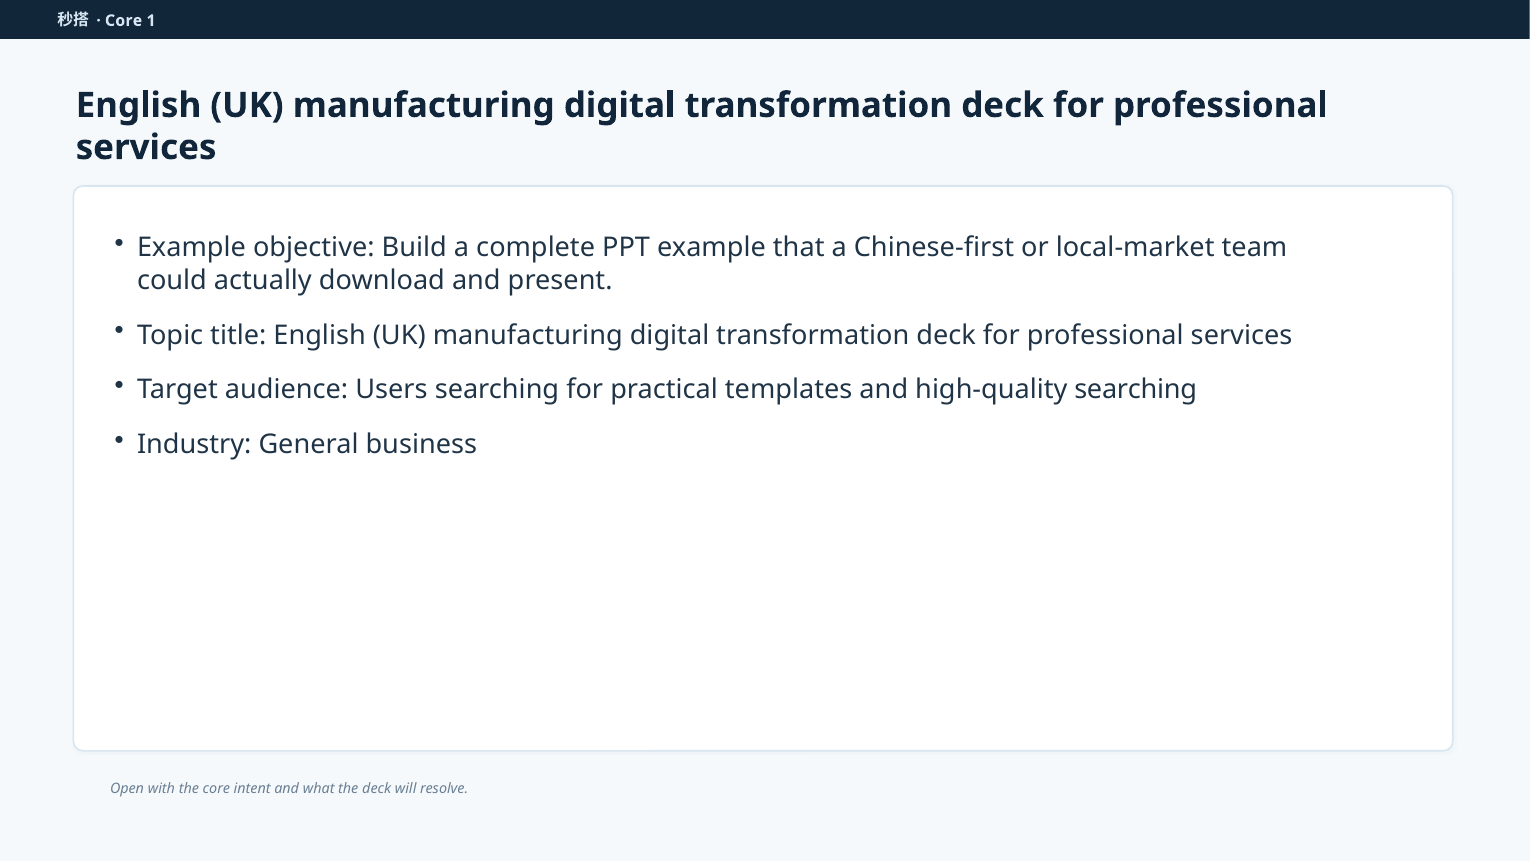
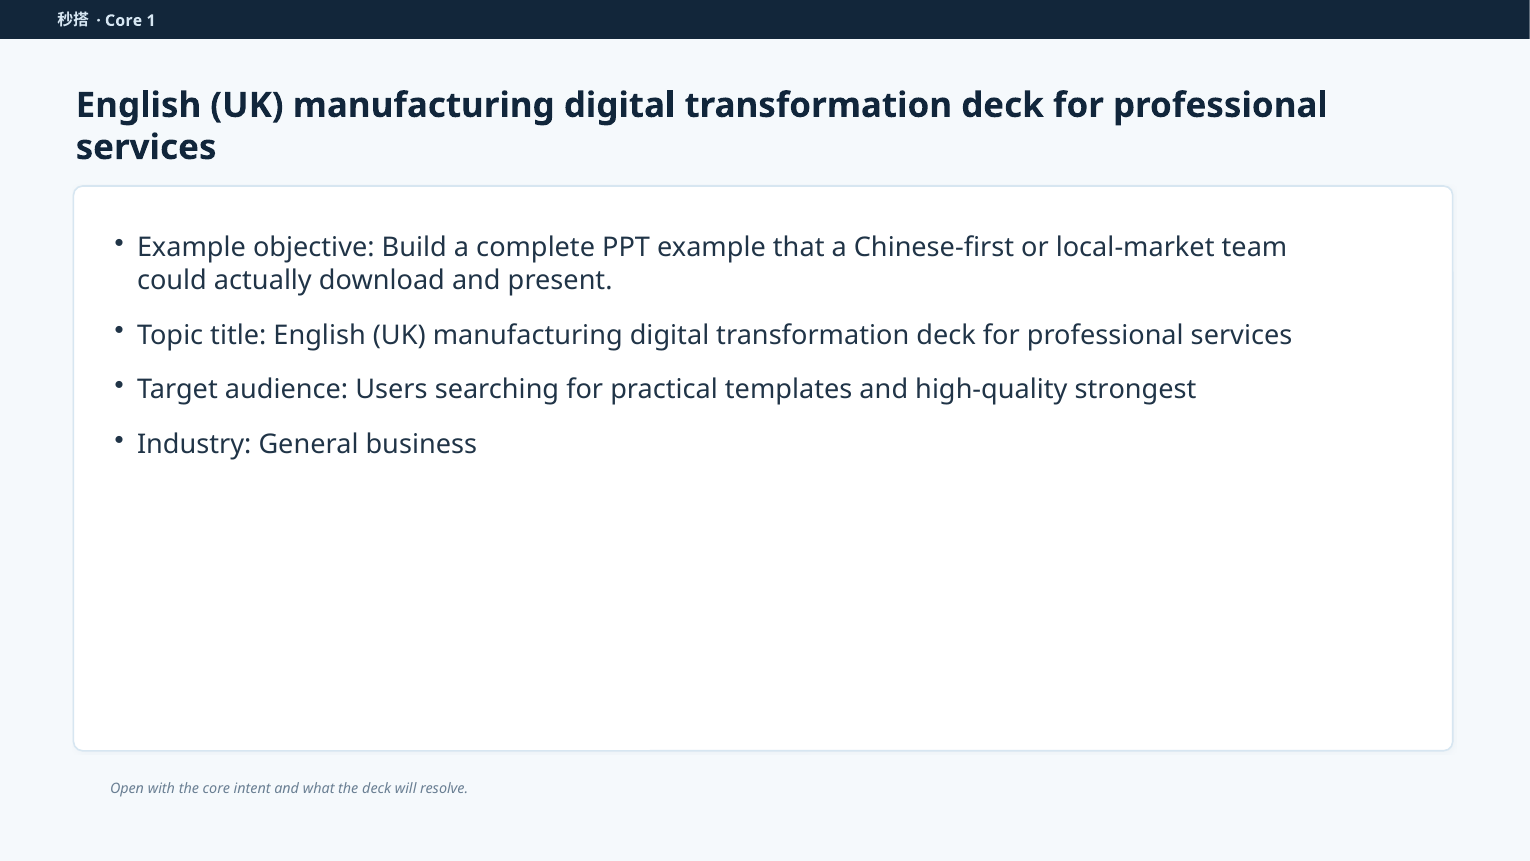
high-quality searching: searching -> strongest
